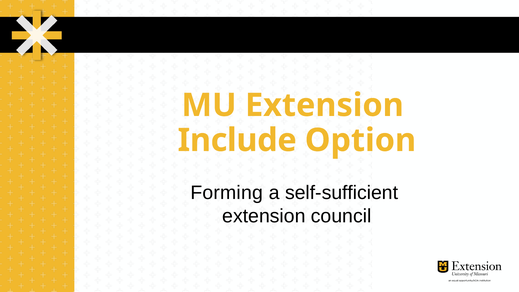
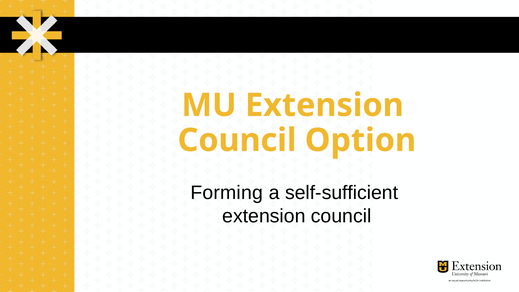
Include at (237, 140): Include -> Council
